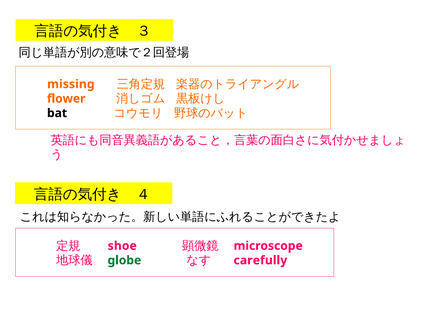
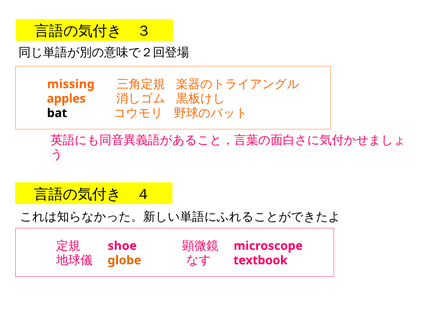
flower: flower -> apples
globe colour: green -> orange
carefully: carefully -> textbook
